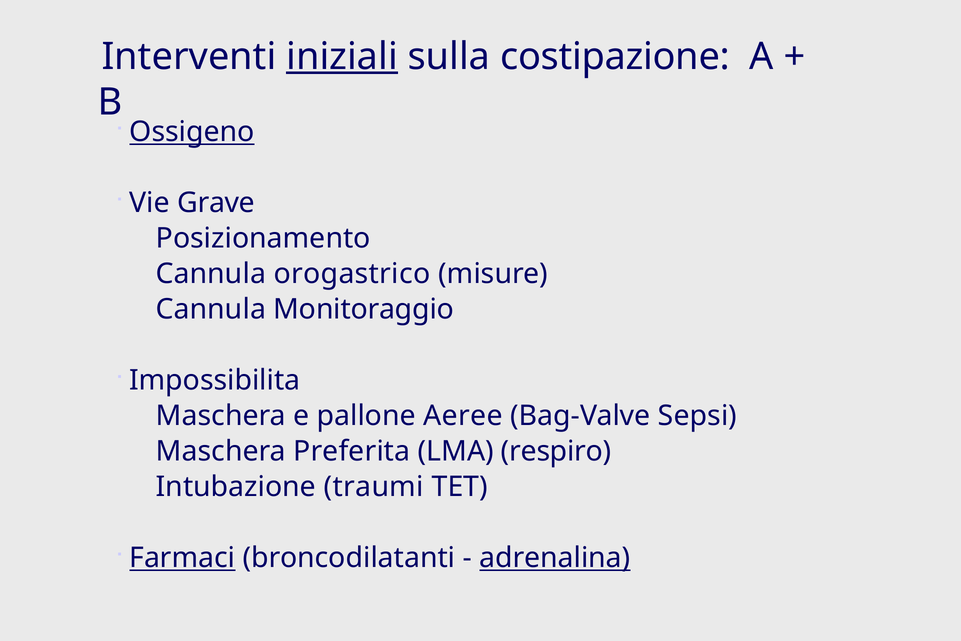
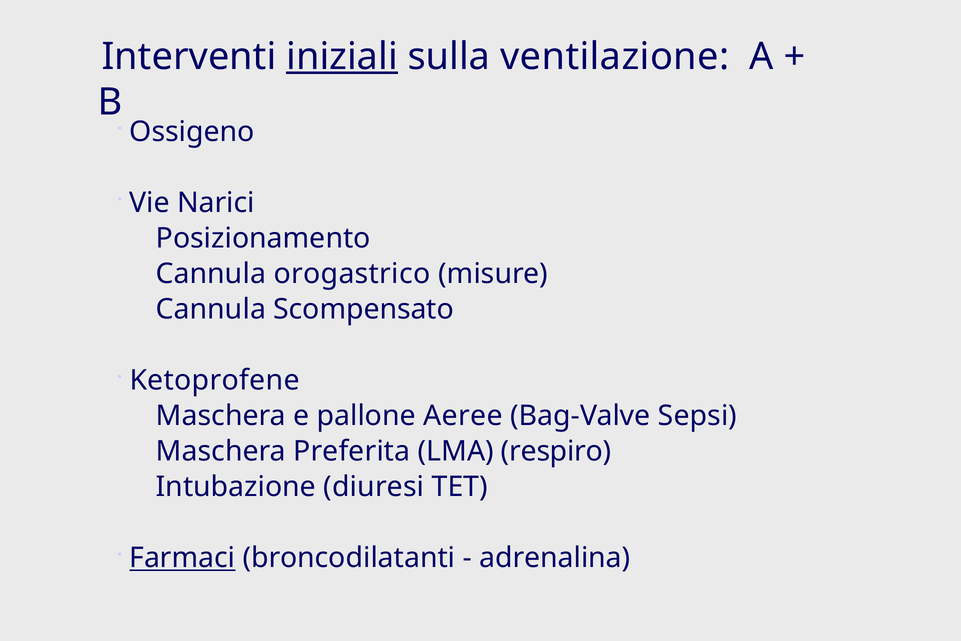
costipazione: costipazione -> ventilazione
Ossigeno underline: present -> none
Grave: Grave -> Narici
Monitoraggio: Monitoraggio -> Scompensato
Impossibilita: Impossibilita -> Ketoprofene
traumi: traumi -> diuresi
adrenalina underline: present -> none
